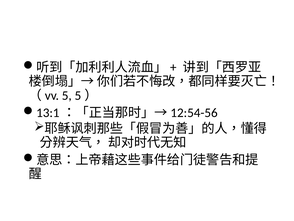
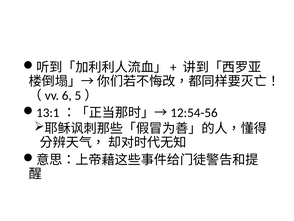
5: 5 -> 6
